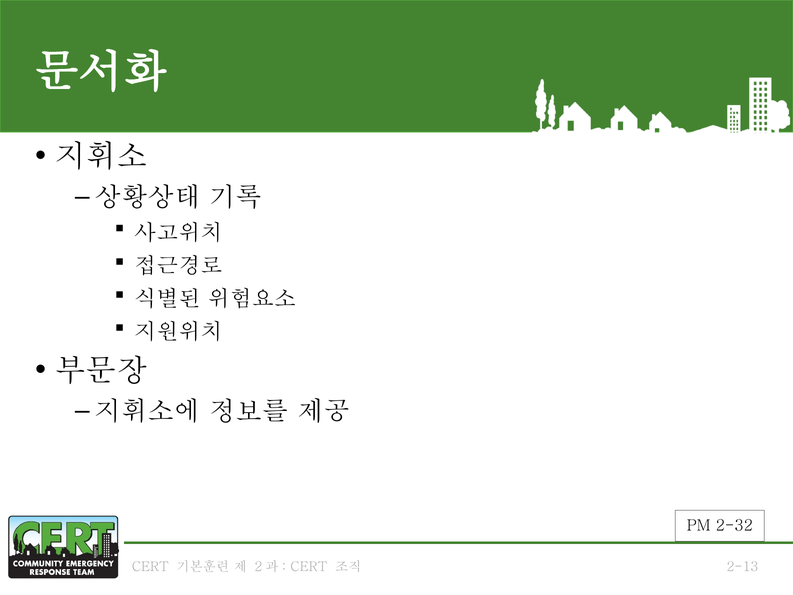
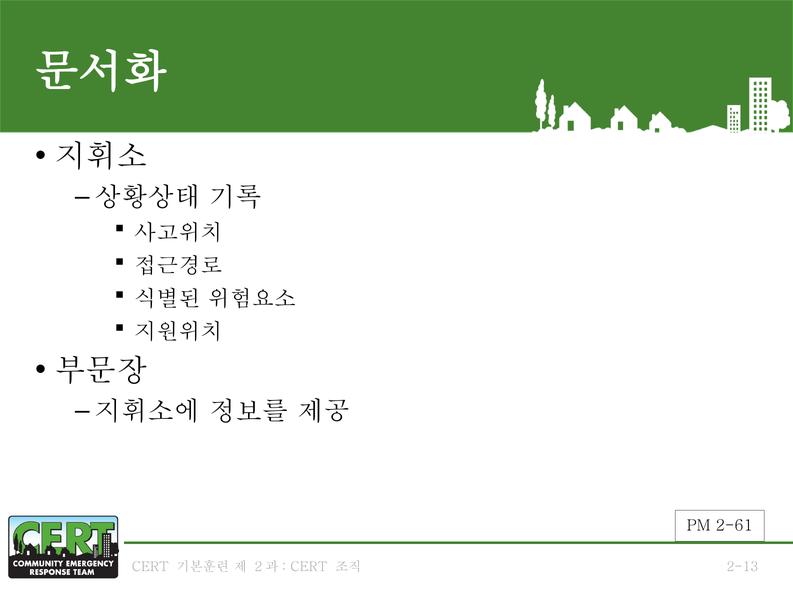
2-32: 2-32 -> 2-61
